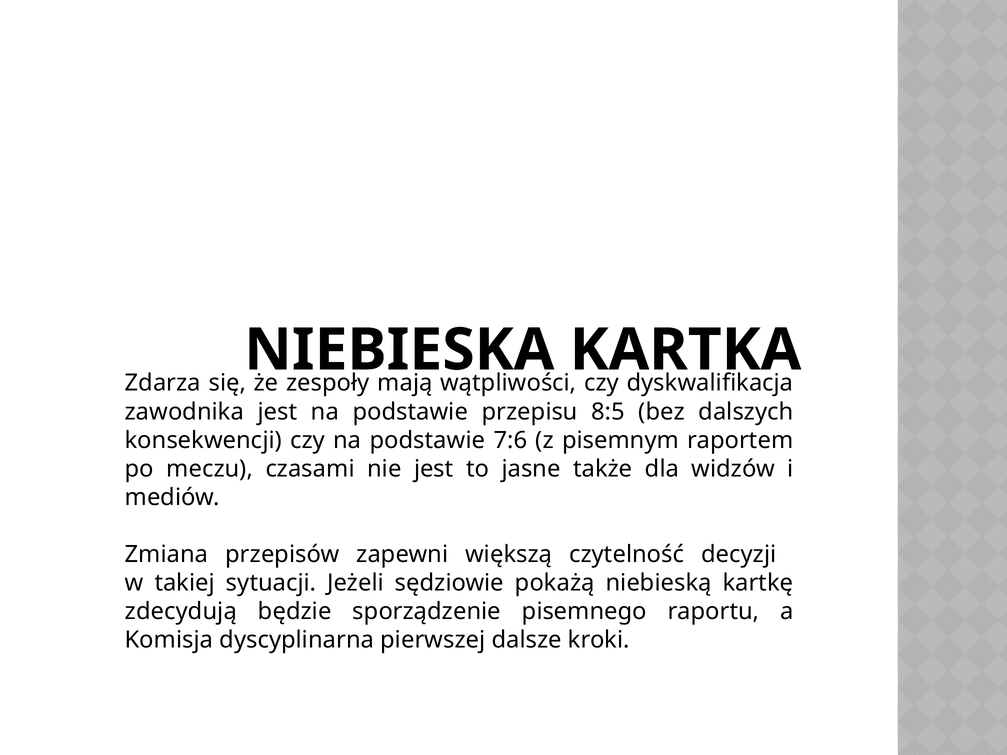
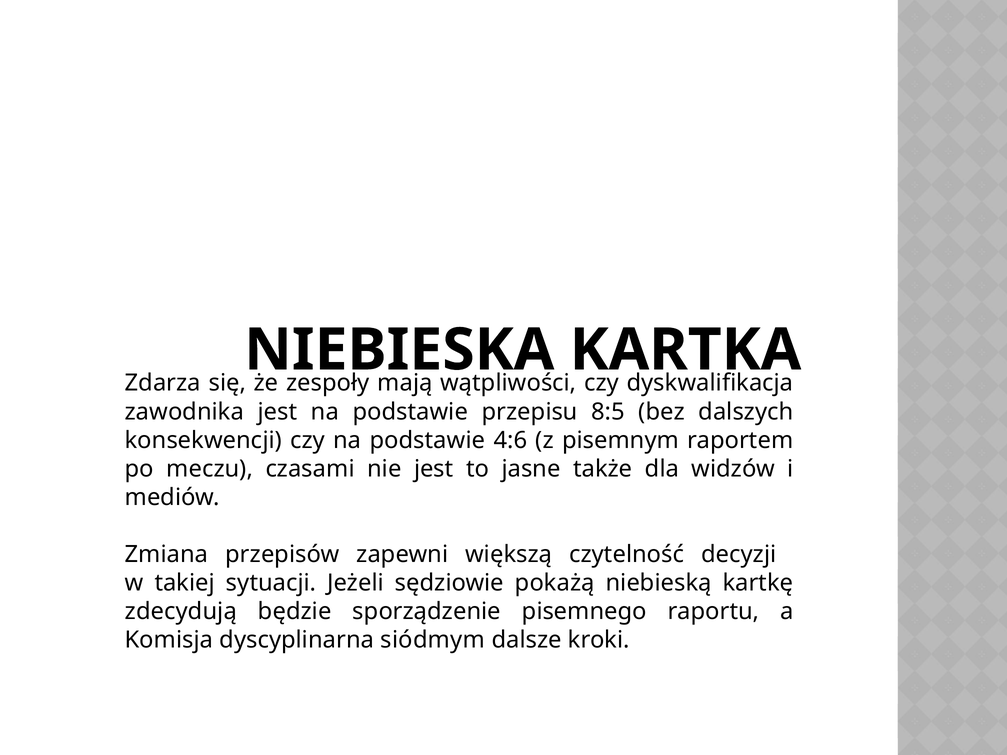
7:6: 7:6 -> 4:6
pierwszej: pierwszej -> siódmym
